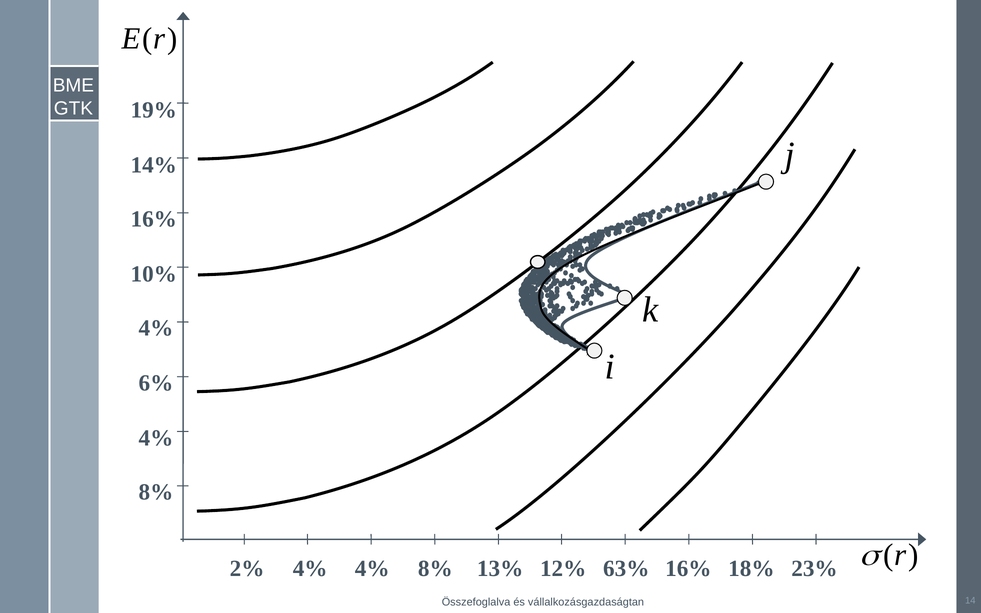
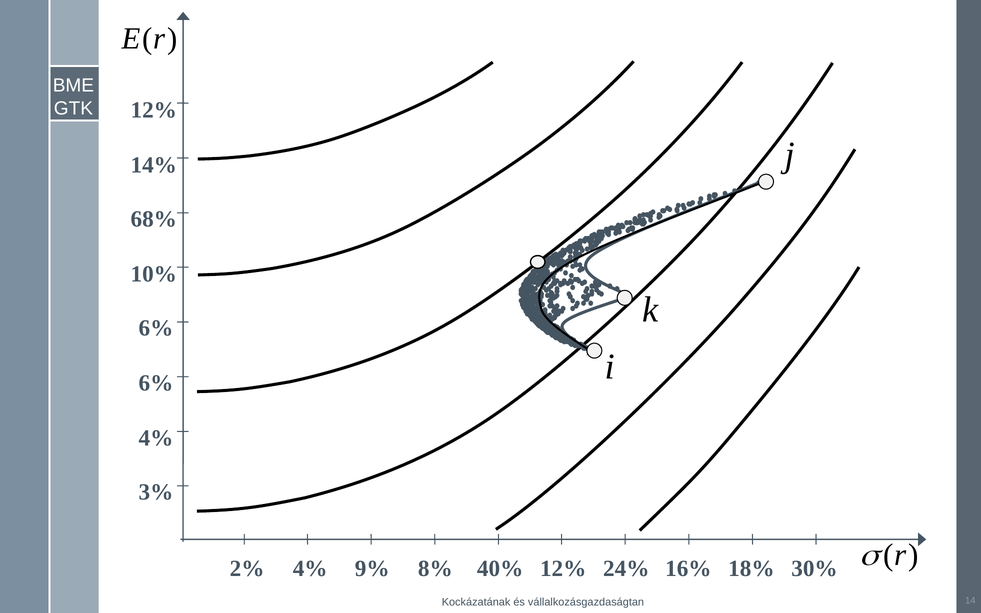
19% at (154, 110): 19% -> 12%
16% at (154, 219): 16% -> 68%
4% at (156, 328): 4% -> 6%
8% at (156, 492): 8% -> 3%
4% 4%: 4% -> 9%
13%: 13% -> 40%
63%: 63% -> 24%
23%: 23% -> 30%
Összefoglalva: Összefoglalva -> Kockázatának
